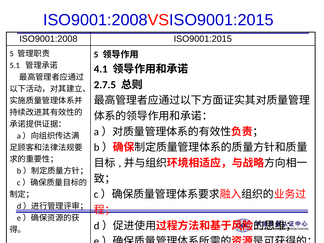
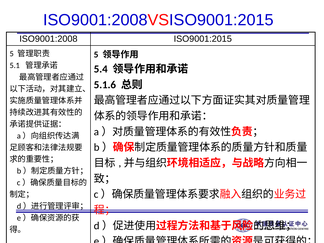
4.1: 4.1 -> 5.4
2.7.5: 2.7.5 -> 5.1.6
